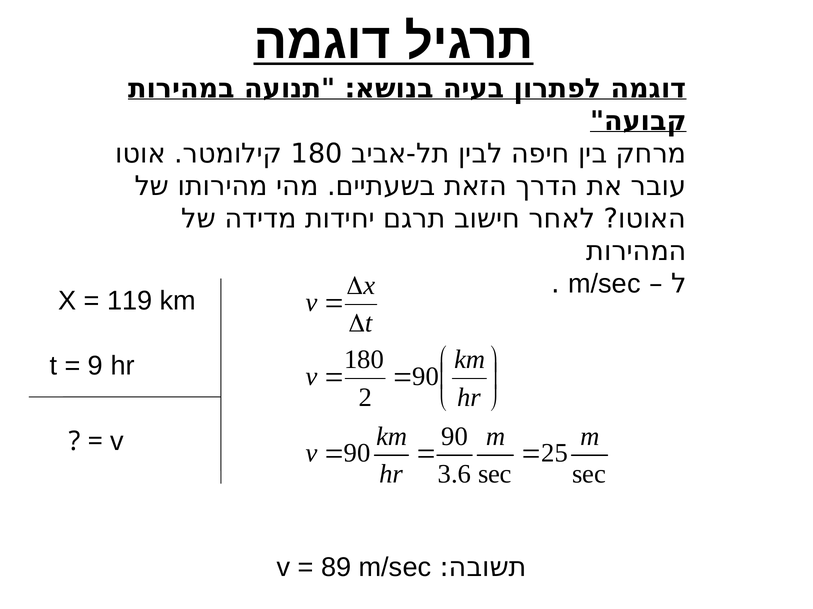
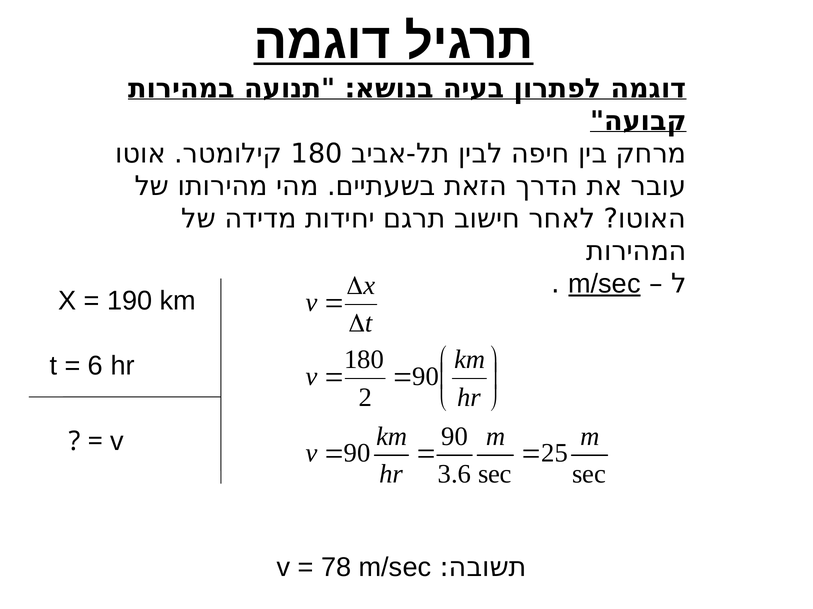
m/sec at (604, 284) underline: none -> present
119: 119 -> 190
9 at (95, 366): 9 -> 6
89: 89 -> 78
